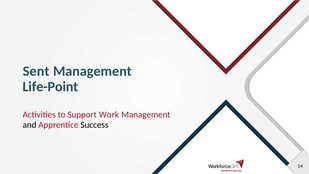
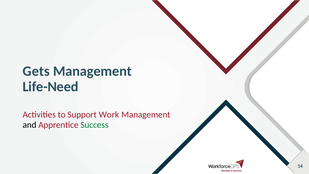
Sent: Sent -> Gets
Life-Point: Life-Point -> Life-Need
Success colour: black -> green
